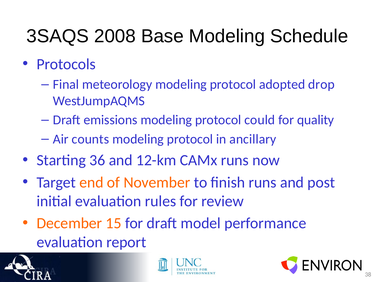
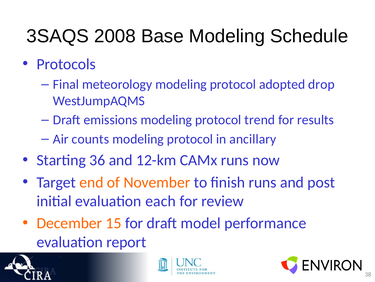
could: could -> trend
quality: quality -> results
rules: rules -> each
